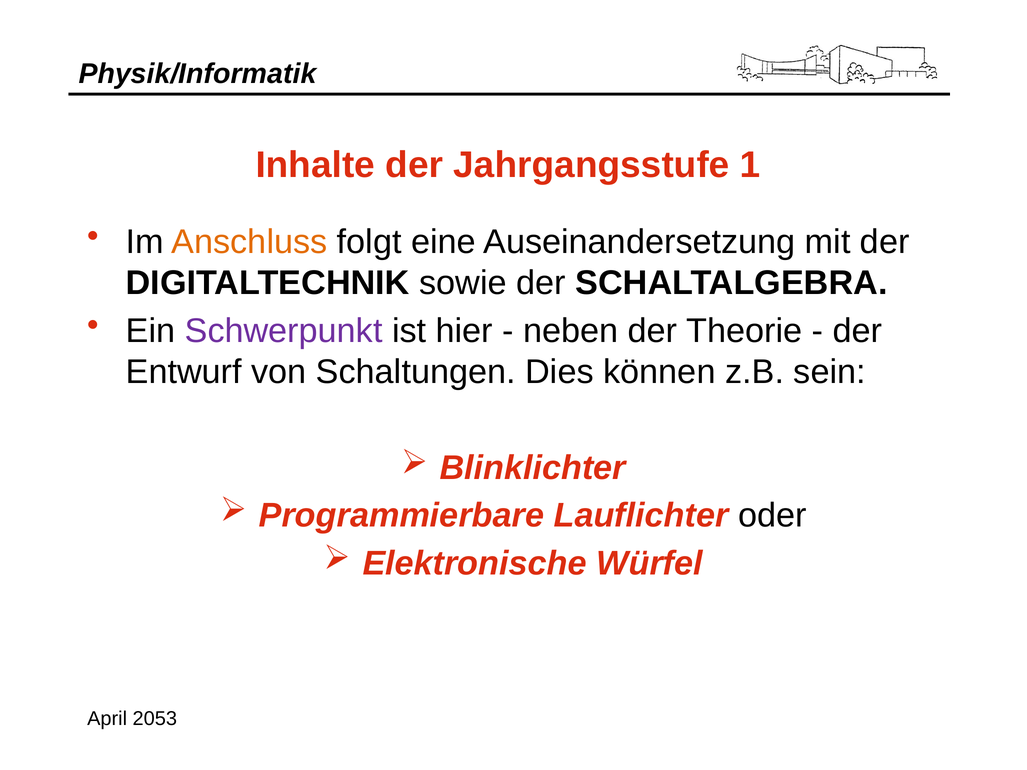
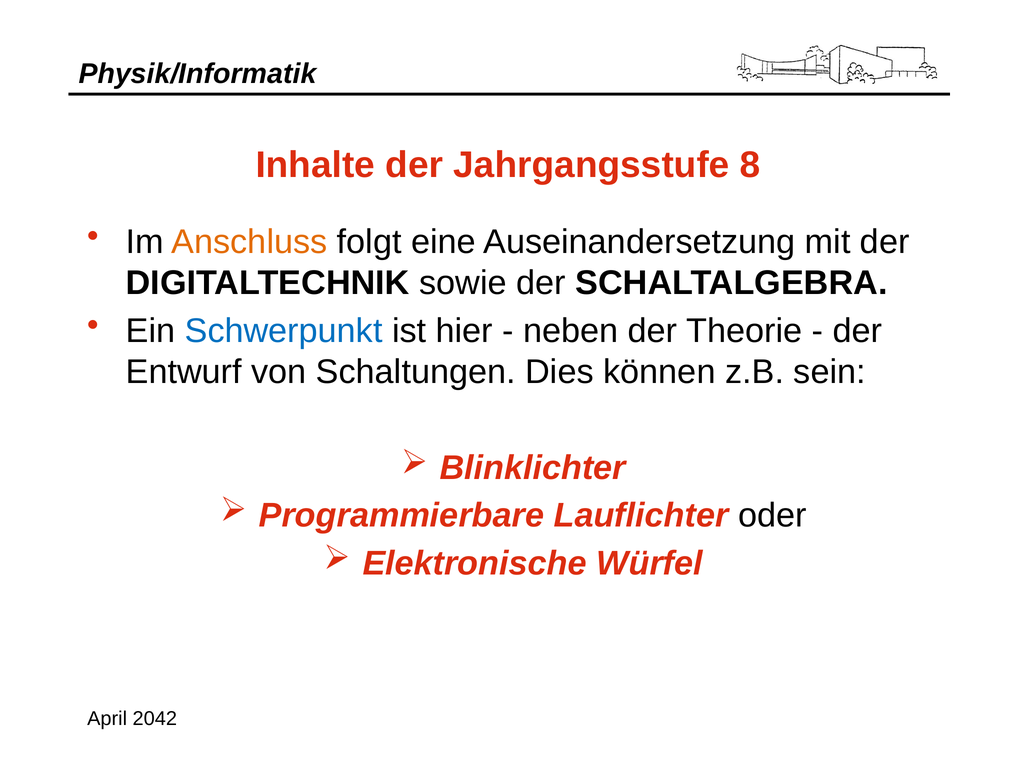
1: 1 -> 8
Schwerpunkt colour: purple -> blue
2053: 2053 -> 2042
